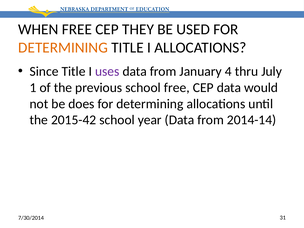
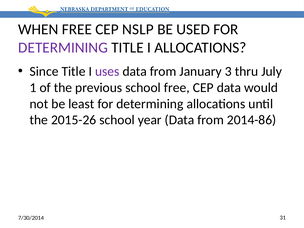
THEY: THEY -> NSLP
DETERMINING at (63, 48) colour: orange -> purple
4: 4 -> 3
does: does -> least
2015-42: 2015-42 -> 2015-26
2014-14: 2014-14 -> 2014-86
